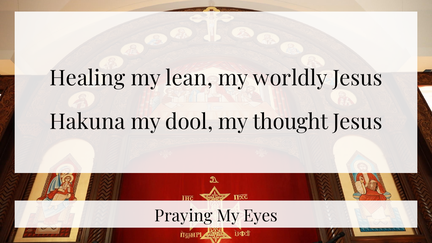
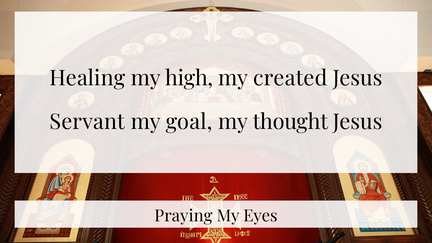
lean: lean -> high
worldly: worldly -> created
Hakuna: Hakuna -> Servant
dool: dool -> goal
